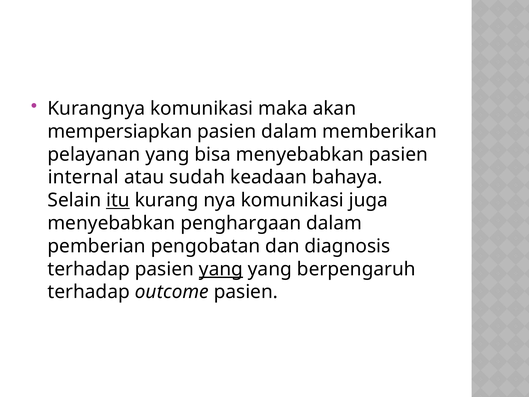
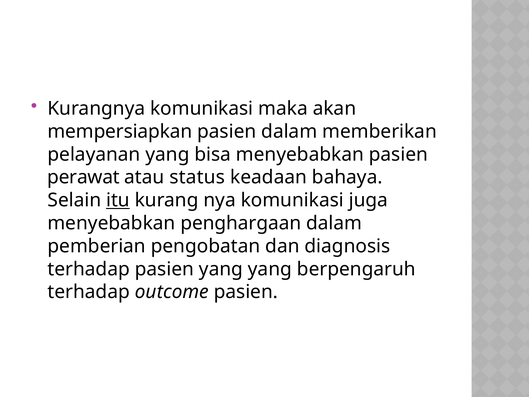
internal: internal -> perawat
sudah: sudah -> status
yang at (221, 269) underline: present -> none
